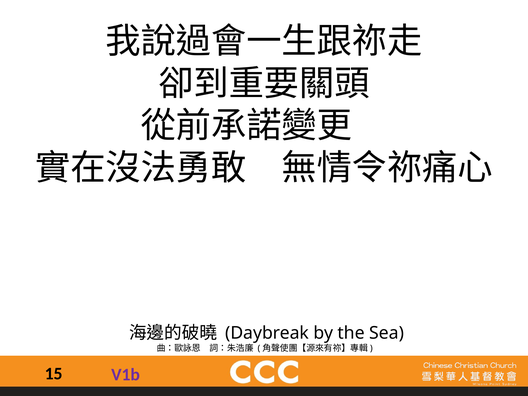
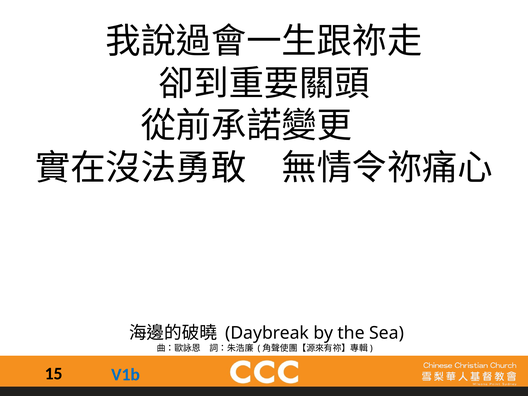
V1b colour: purple -> blue
